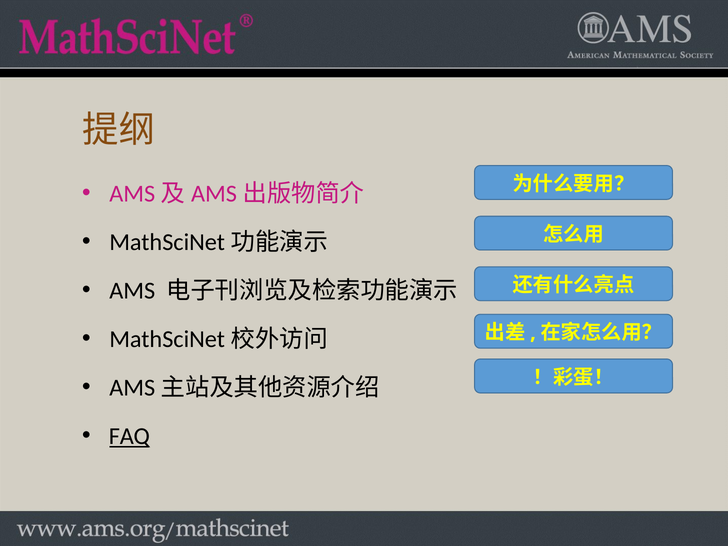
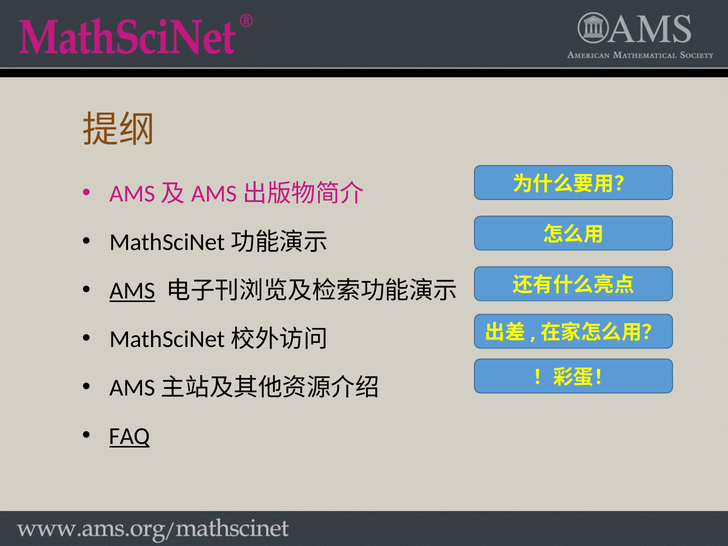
AMS underline: none -> present
